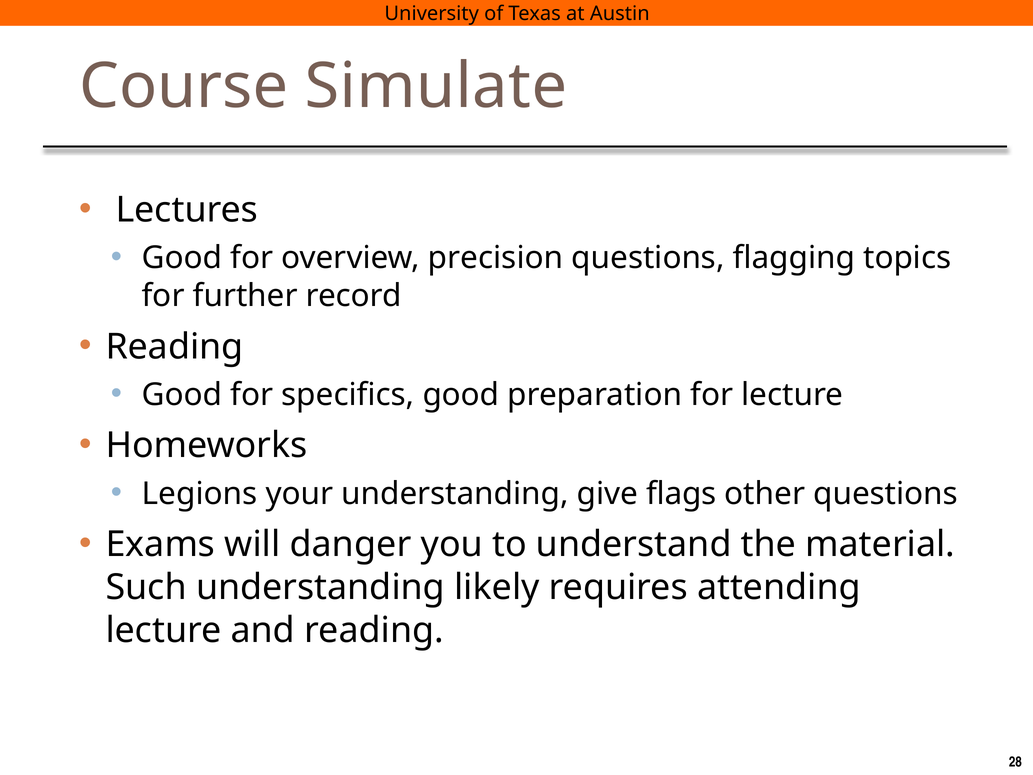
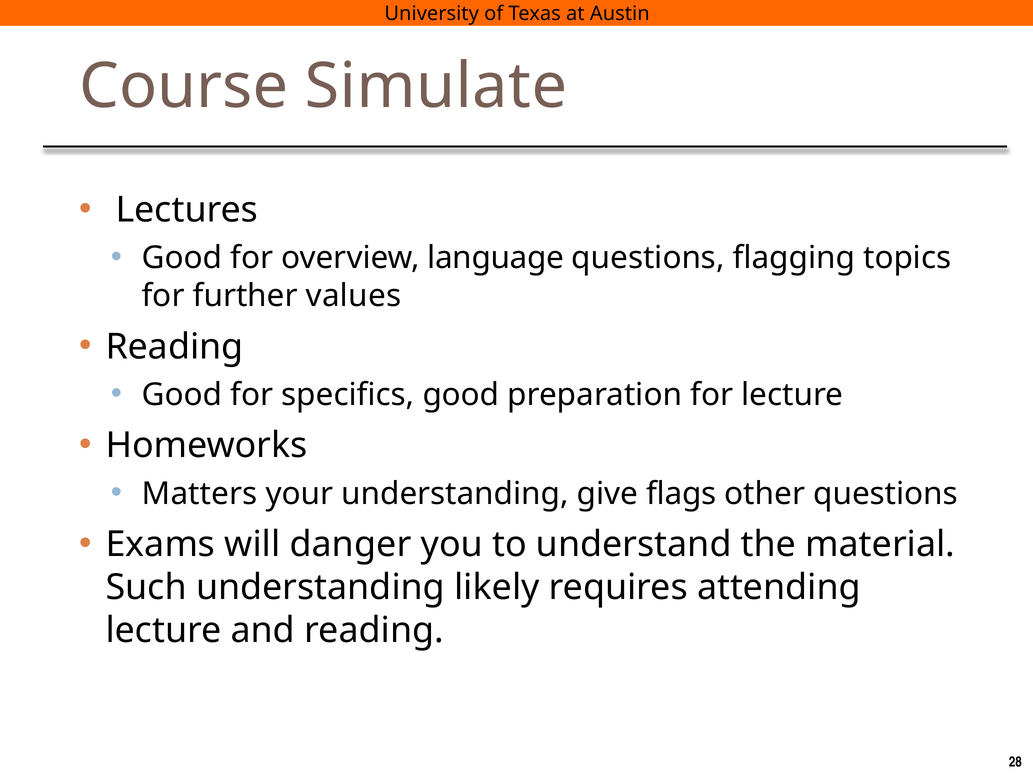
precision: precision -> language
record: record -> values
Legions: Legions -> Matters
